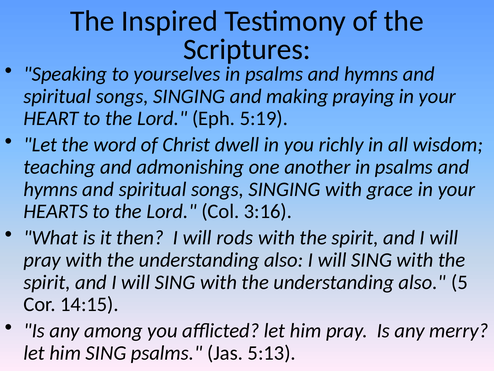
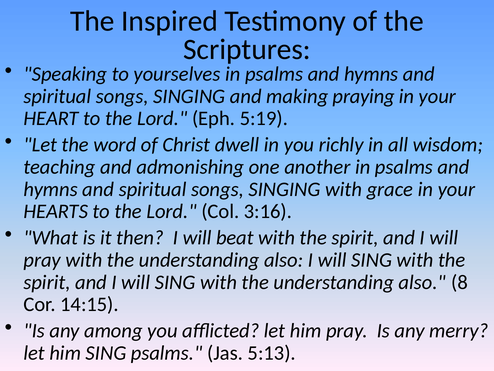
rods: rods -> beat
5: 5 -> 8
